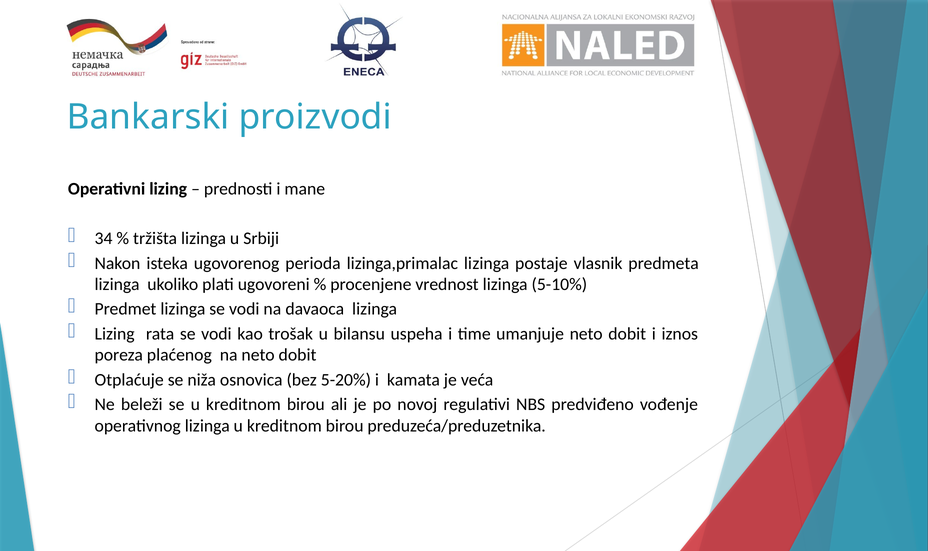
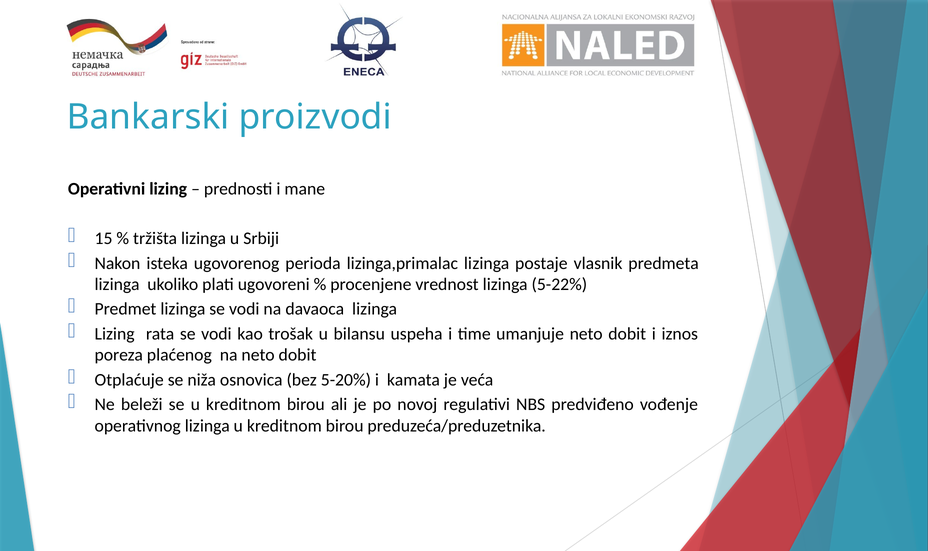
34: 34 -> 15
5-10%: 5-10% -> 5-22%
